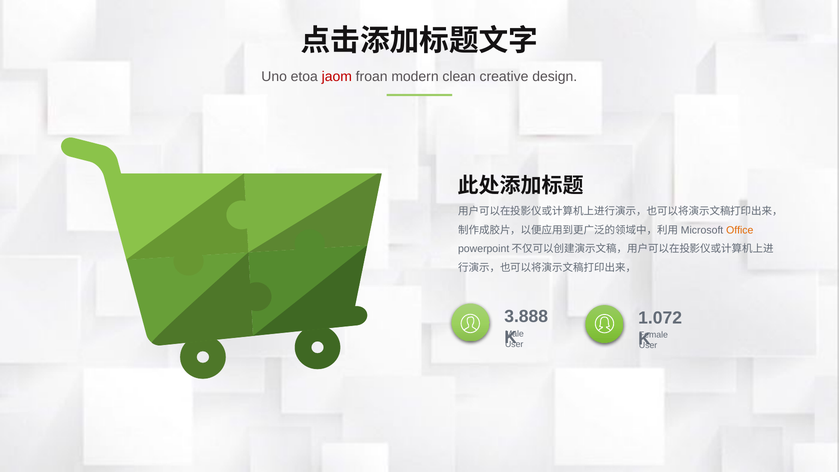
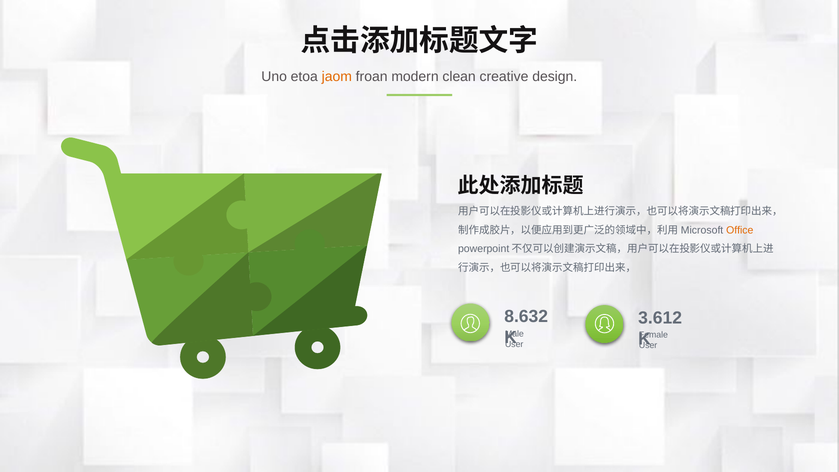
jaom colour: red -> orange
3.888: 3.888 -> 8.632
1.072: 1.072 -> 3.612
